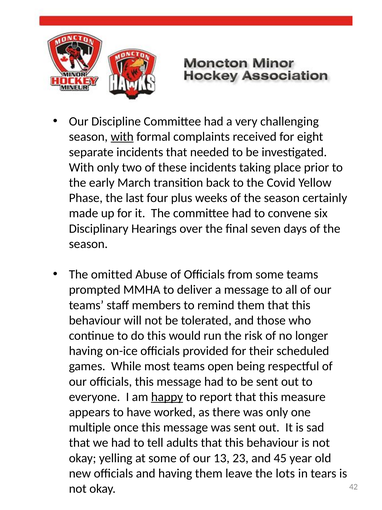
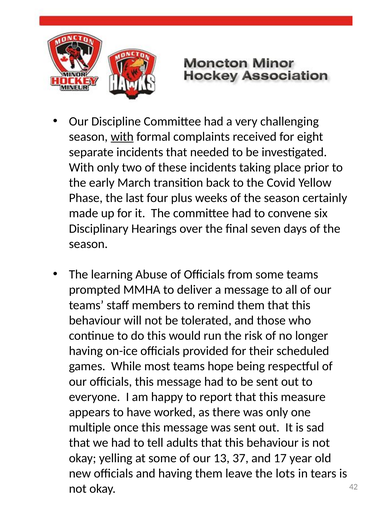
omitted: omitted -> learning
open: open -> hope
happy underline: present -> none
23: 23 -> 37
45: 45 -> 17
